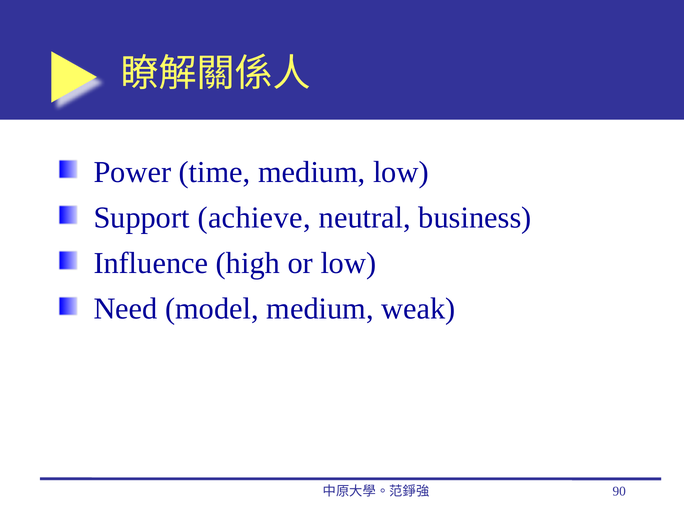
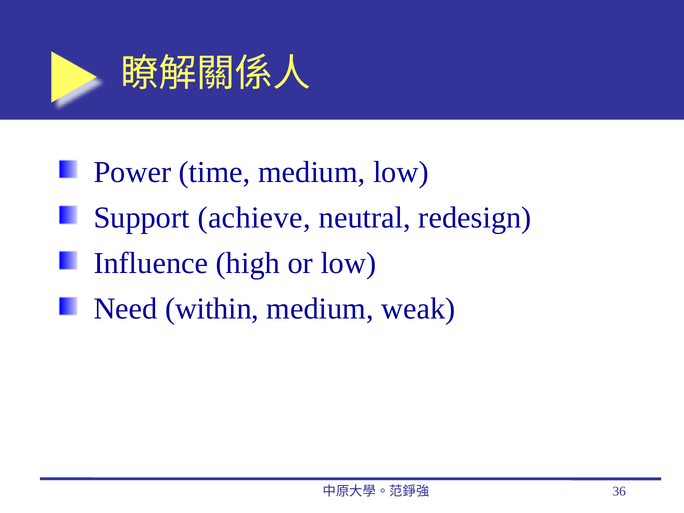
business: business -> redesign
model: model -> within
90: 90 -> 36
